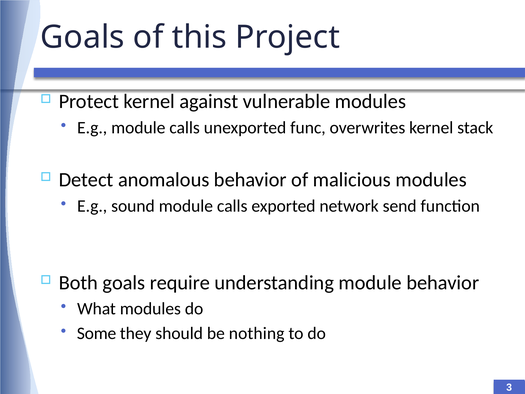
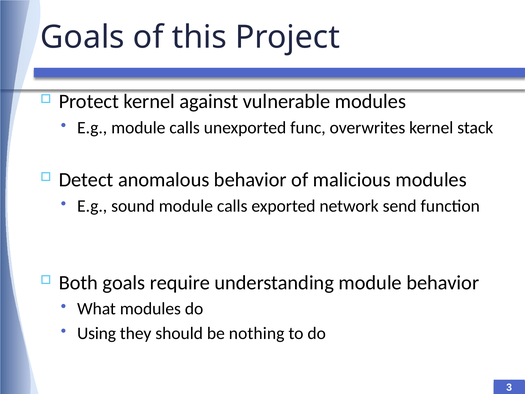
Some: Some -> Using
